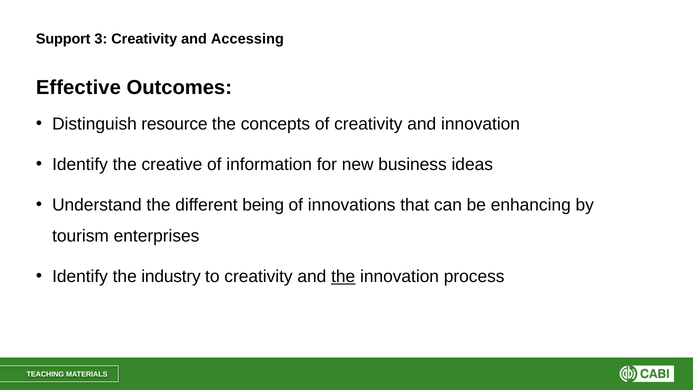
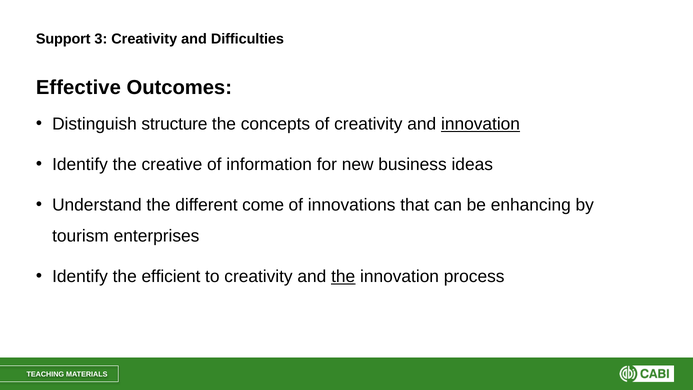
Accessing: Accessing -> Difficulties
resource: resource -> structure
innovation at (481, 124) underline: none -> present
being: being -> come
industry: industry -> efficient
